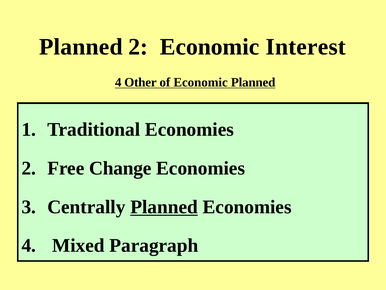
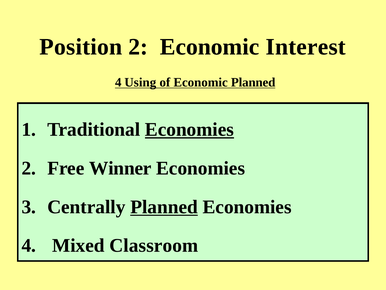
Planned at (81, 47): Planned -> Position
Other: Other -> Using
Economies at (189, 129) underline: none -> present
Change: Change -> Winner
Paragraph: Paragraph -> Classroom
